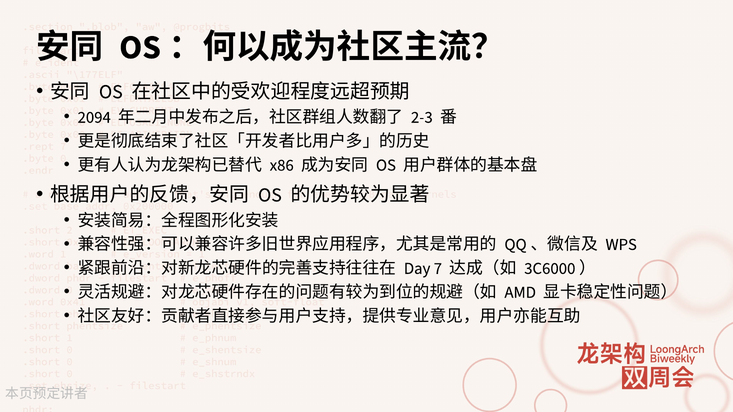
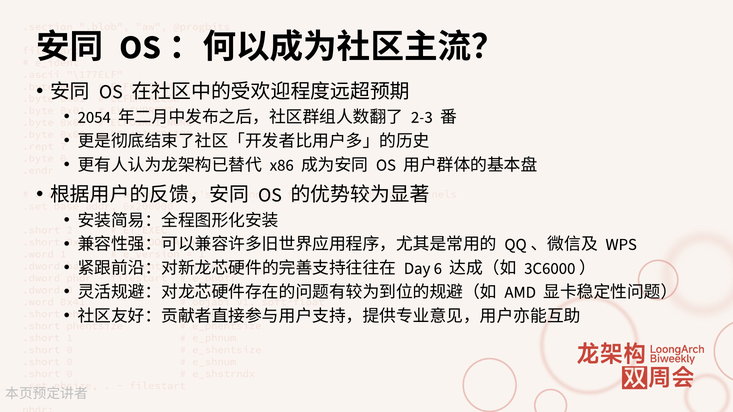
2094: 2094 -> 2054
7: 7 -> 6
